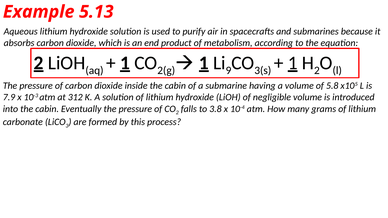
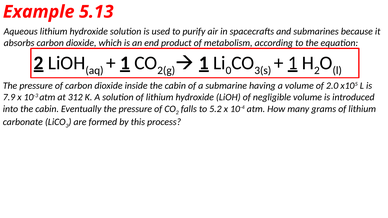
9: 9 -> 0
5.8: 5.8 -> 2.0
3.8: 3.8 -> 5.2
